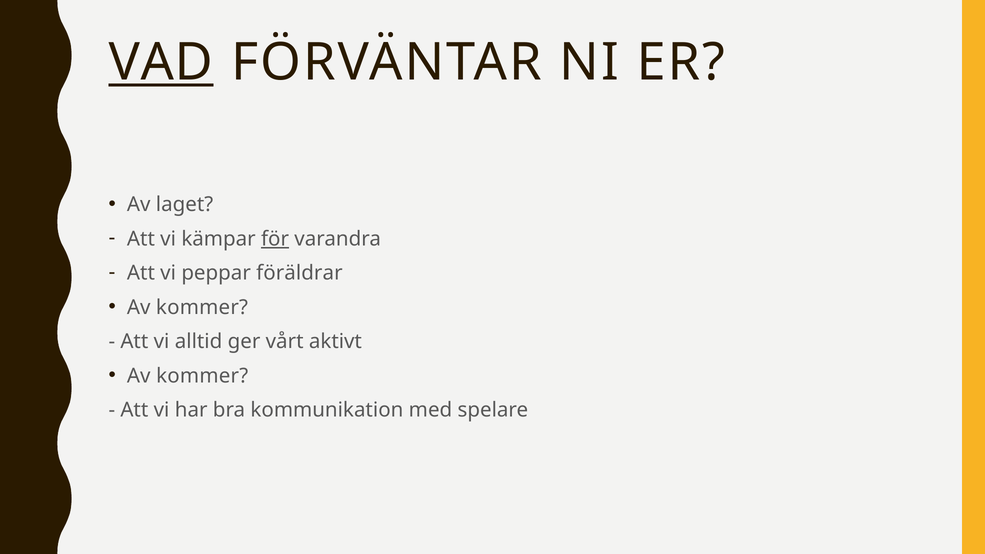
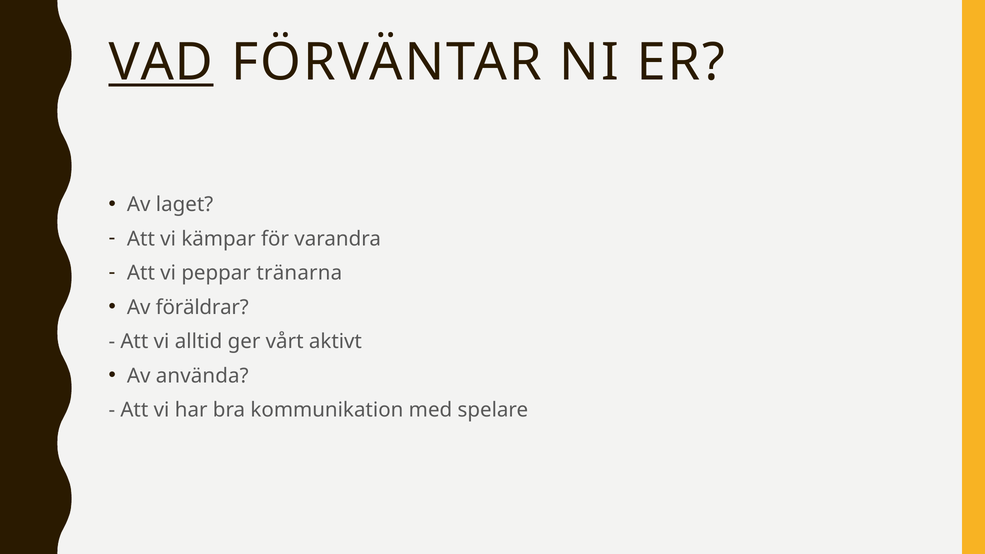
för underline: present -> none
föräldrar: föräldrar -> tränarna
kommer at (202, 307): kommer -> föräldrar
kommer at (202, 376): kommer -> använda
